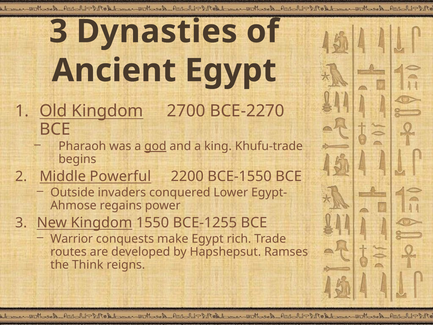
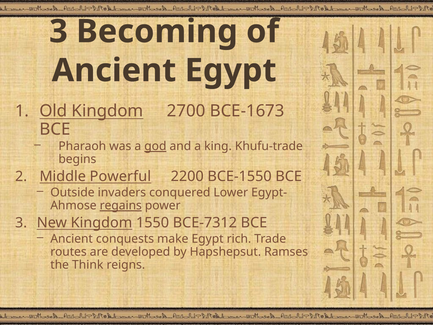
Dynasties: Dynasties -> Becoming
BCE-2270: BCE-2270 -> BCE-1673
regains underline: none -> present
BCE-1255: BCE-1255 -> BCE-7312
Warrior at (72, 239): Warrior -> Ancient
